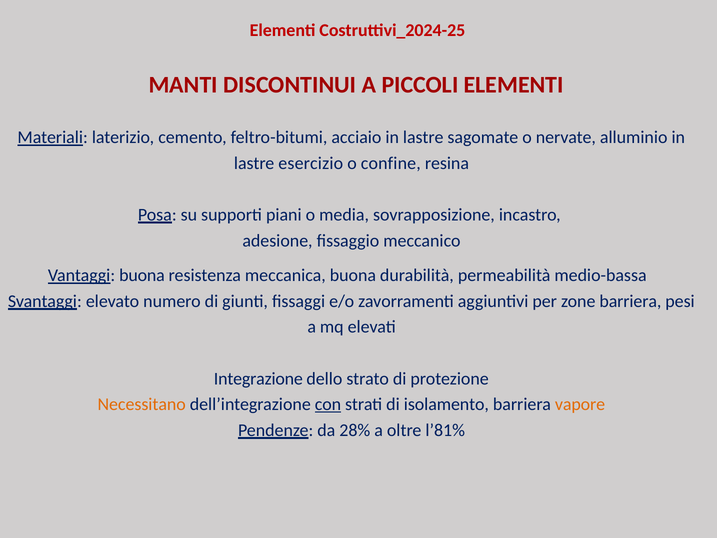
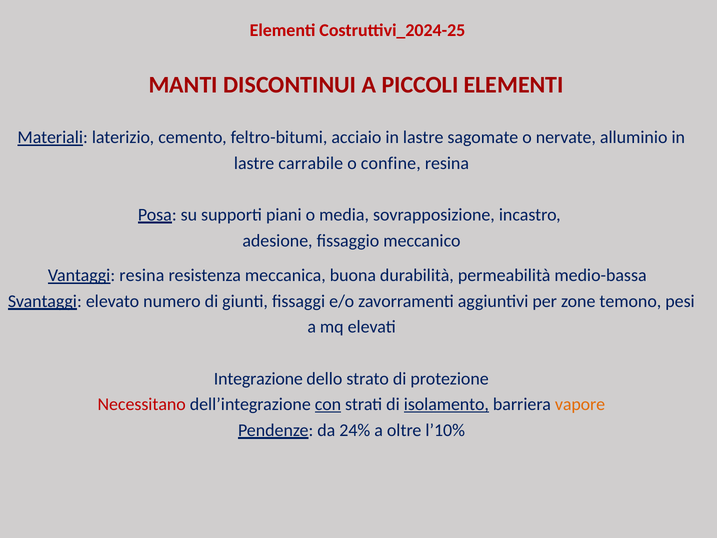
esercizio: esercizio -> carrabile
Vantaggi buona: buona -> resina
zone barriera: barriera -> temono
Necessitano colour: orange -> red
isolamento underline: none -> present
28%: 28% -> 24%
l’81%: l’81% -> l’10%
